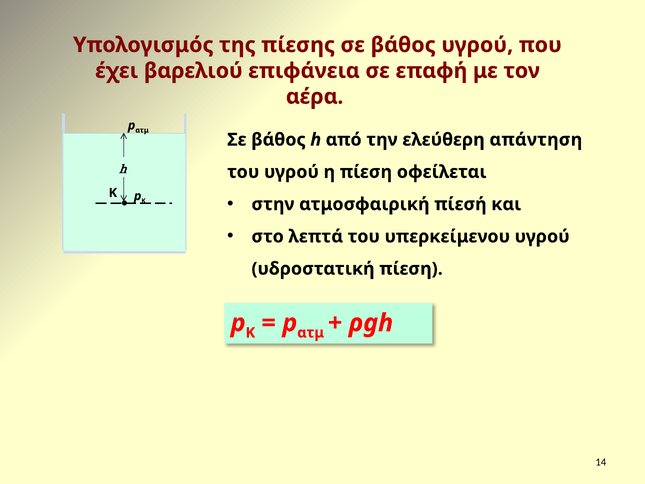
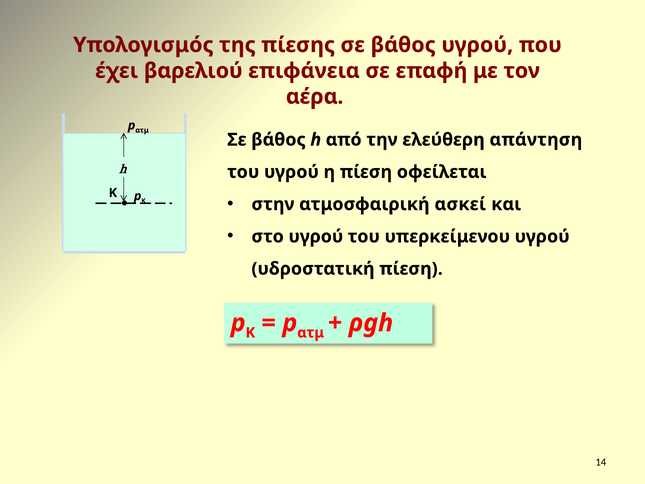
πίεσή: πίεσή -> ασκεί
στο λεπτά: λεπτά -> υγρού
